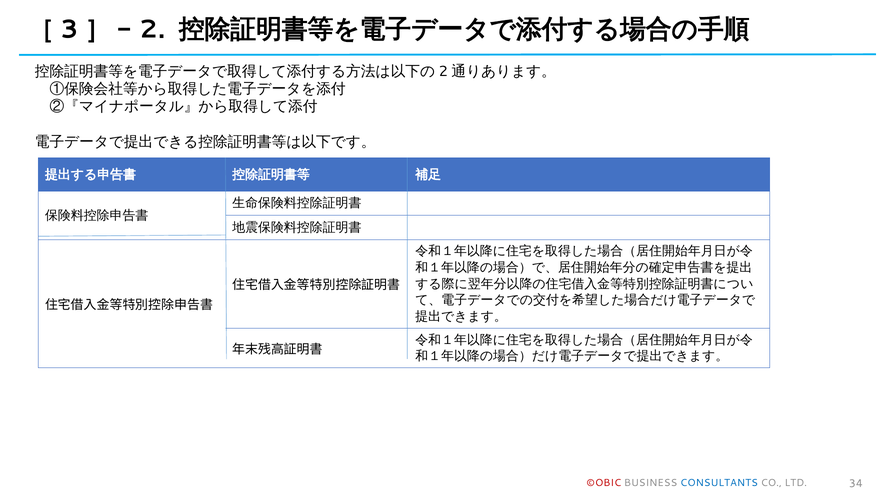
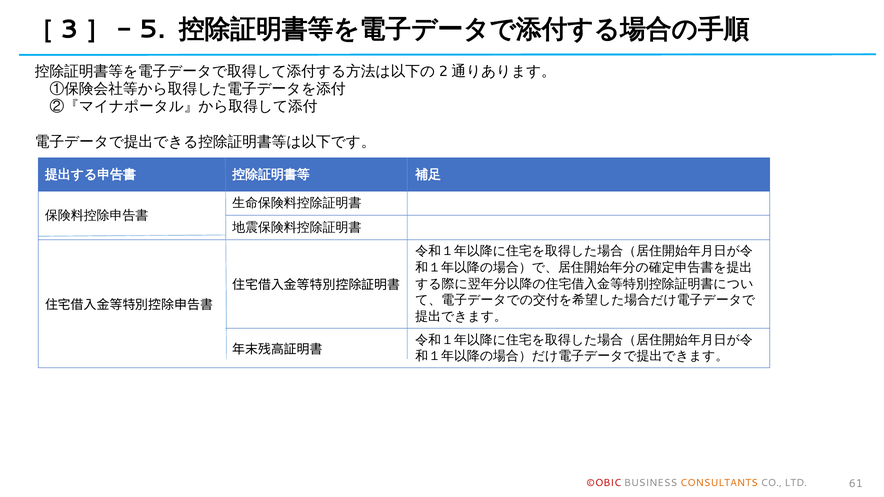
2: 2 -> 5
CONSULTANTS colour: blue -> orange
34: 34 -> 61
